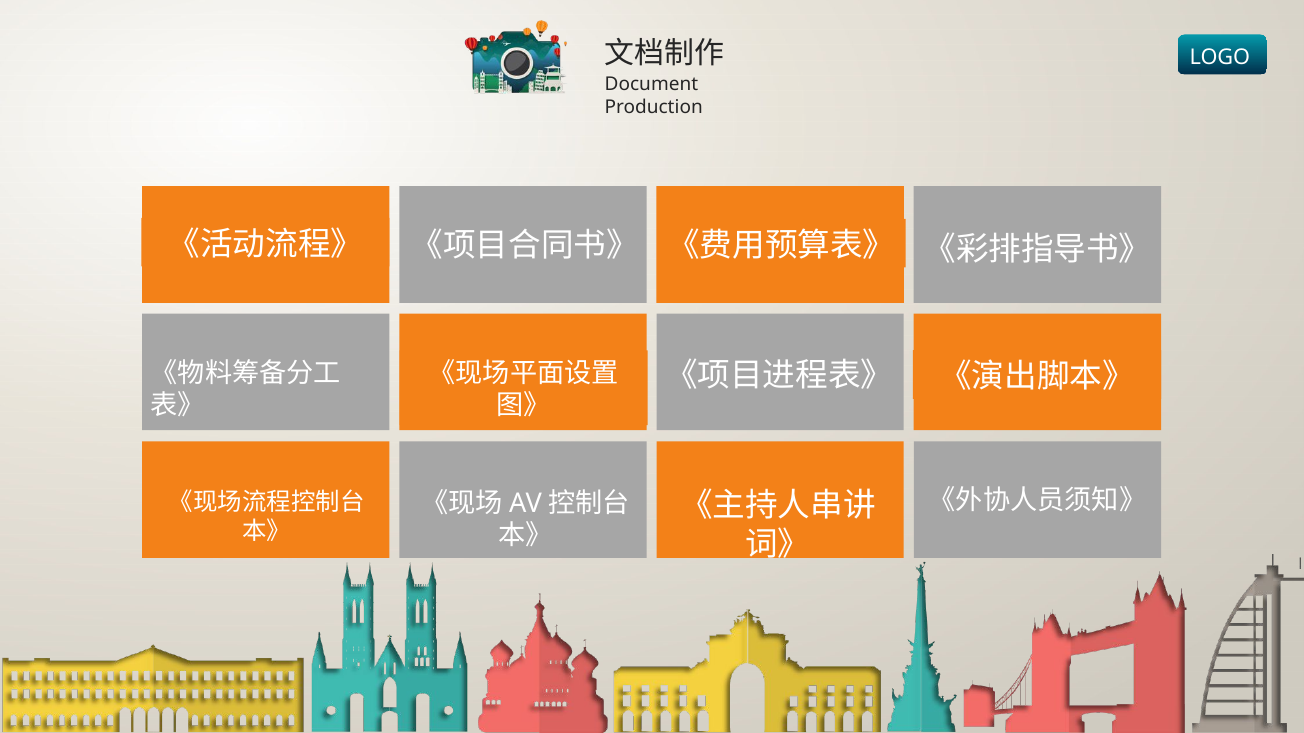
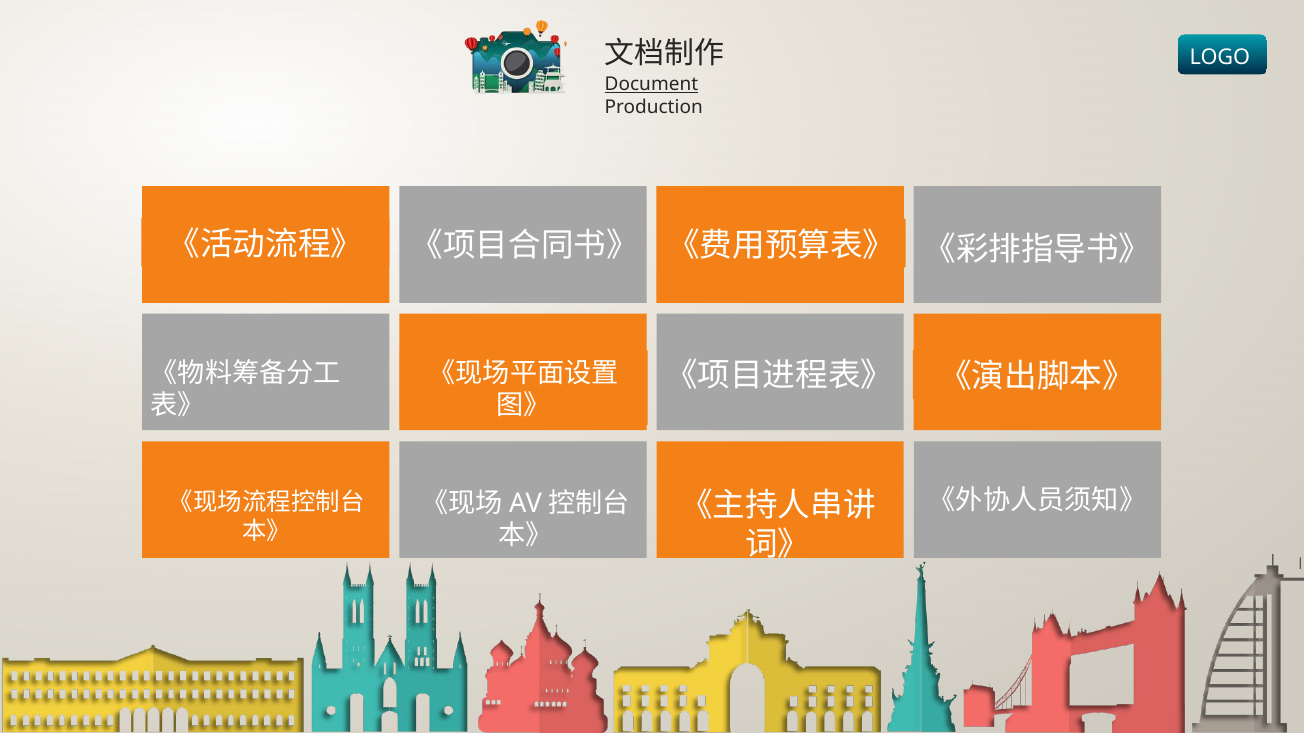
Document underline: none -> present
